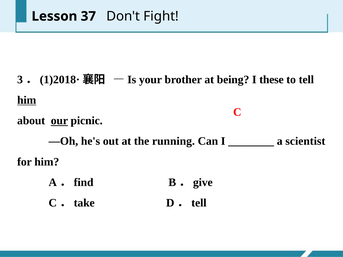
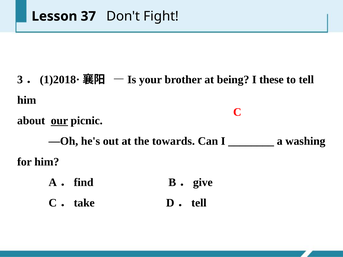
him at (27, 100) underline: present -> none
running: running -> towards
scientist: scientist -> washing
